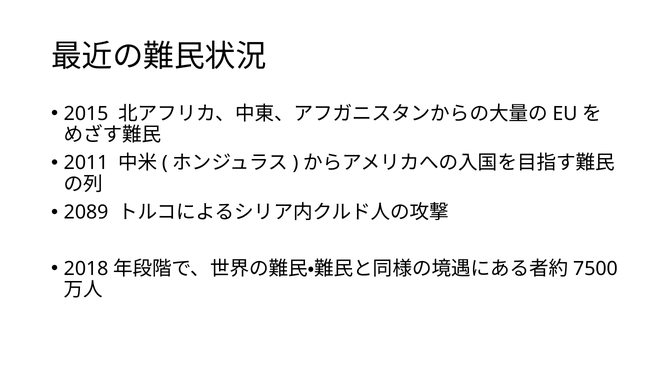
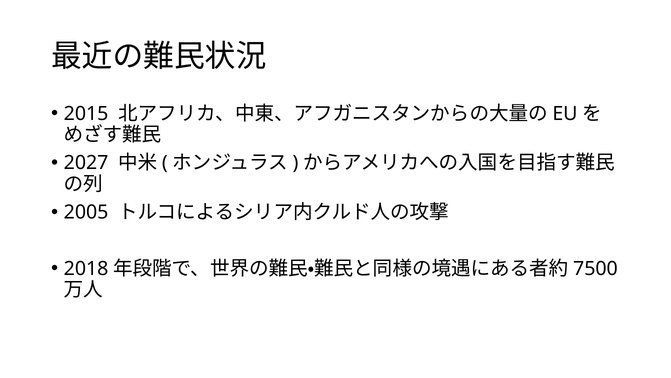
2011: 2011 -> 2027
2089: 2089 -> 2005
